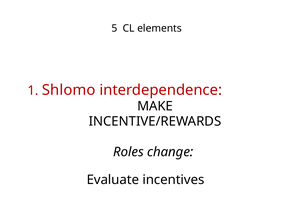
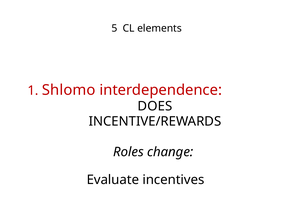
MAKE: MAKE -> DOES
